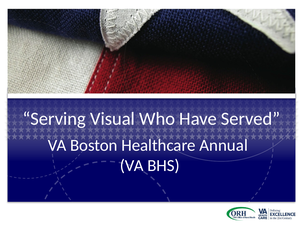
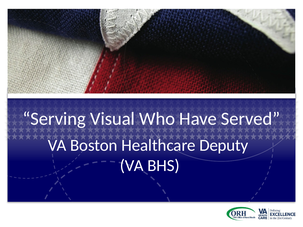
Annual: Annual -> Deputy
